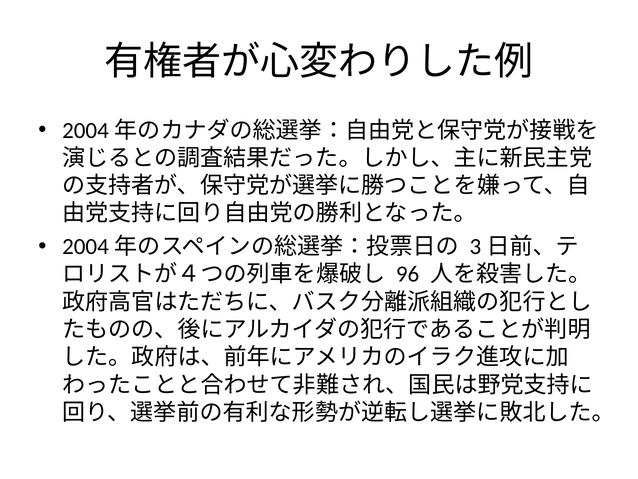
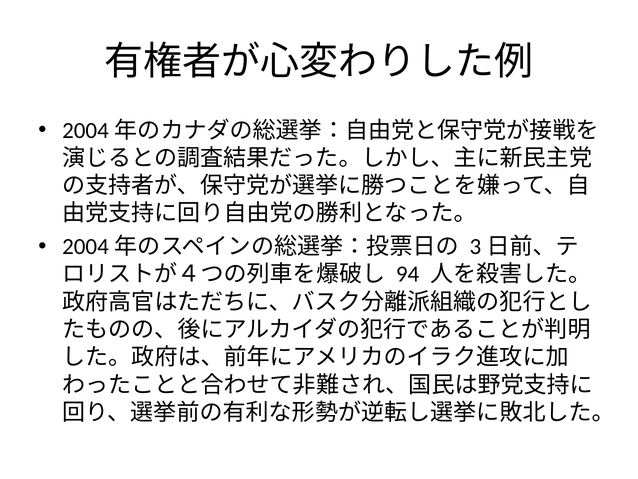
96: 96 -> 94
